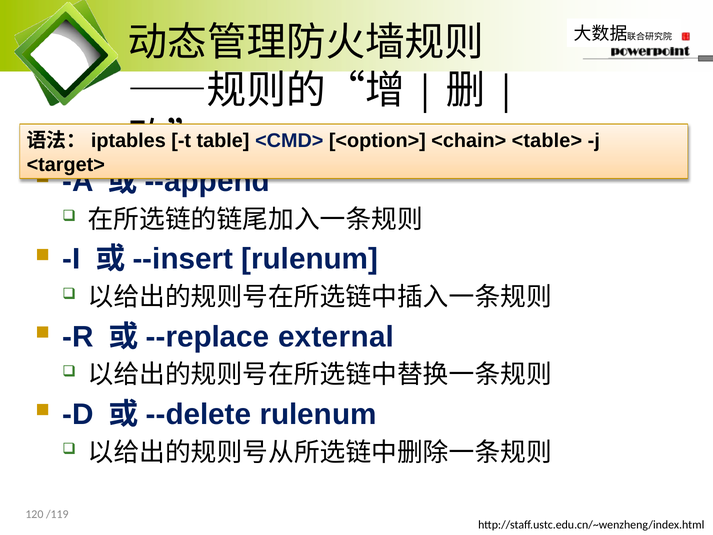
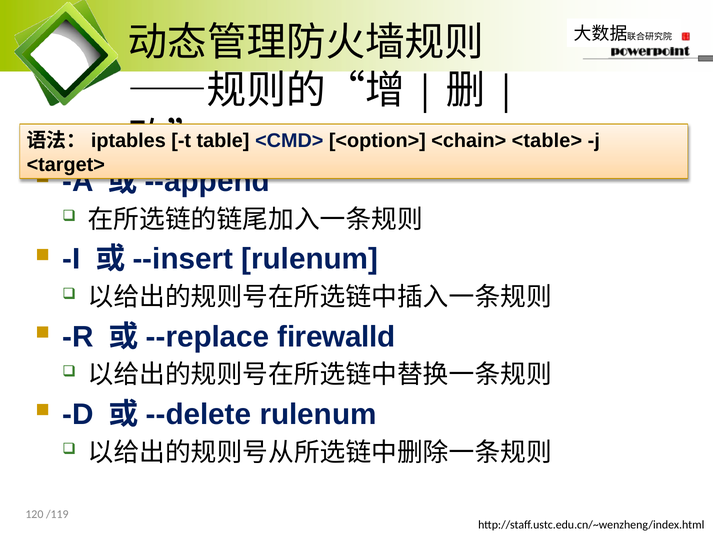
external: external -> firewalld
